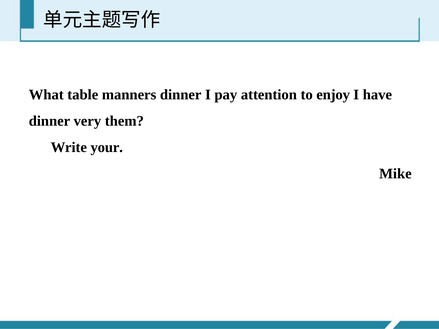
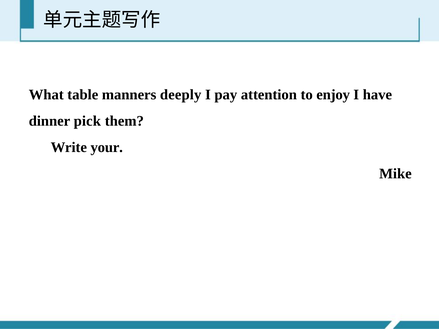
manners dinner: dinner -> deeply
very: very -> pick
